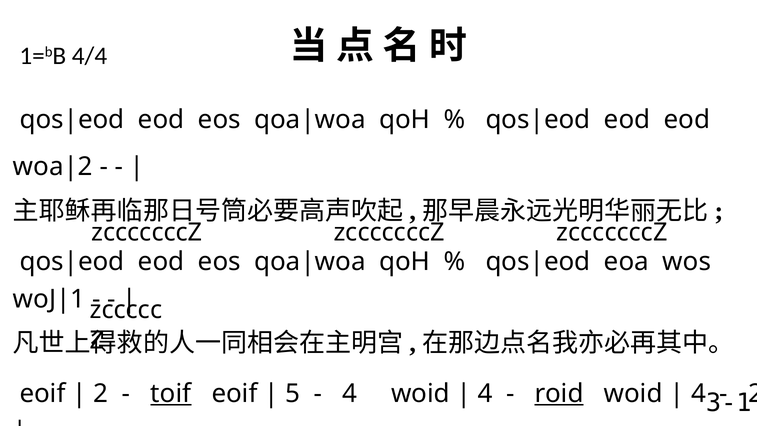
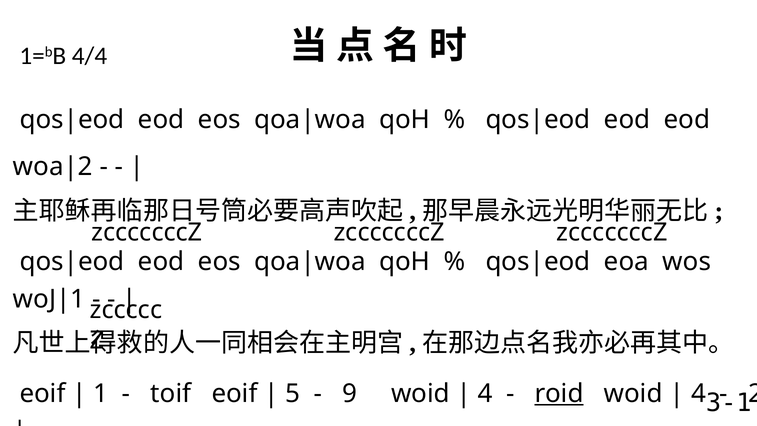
2 at (101, 393): 2 -> 1
toif underline: present -> none
4 at (350, 393): 4 -> 9
